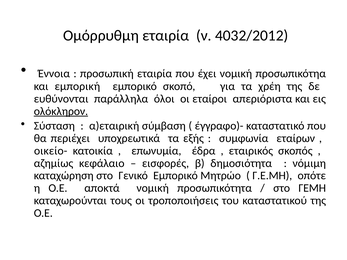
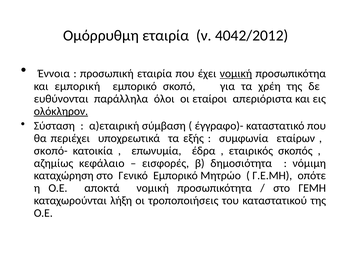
4032/2012: 4032/2012 -> 4042/2012
νομική at (236, 74) underline: none -> present
οικείο-: οικείο- -> σκοπό-
τους: τους -> λήξη
